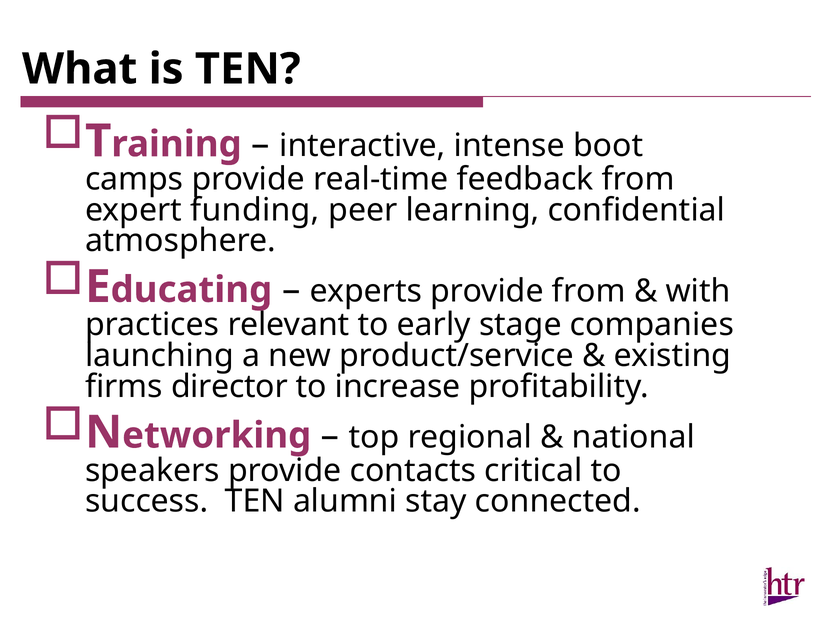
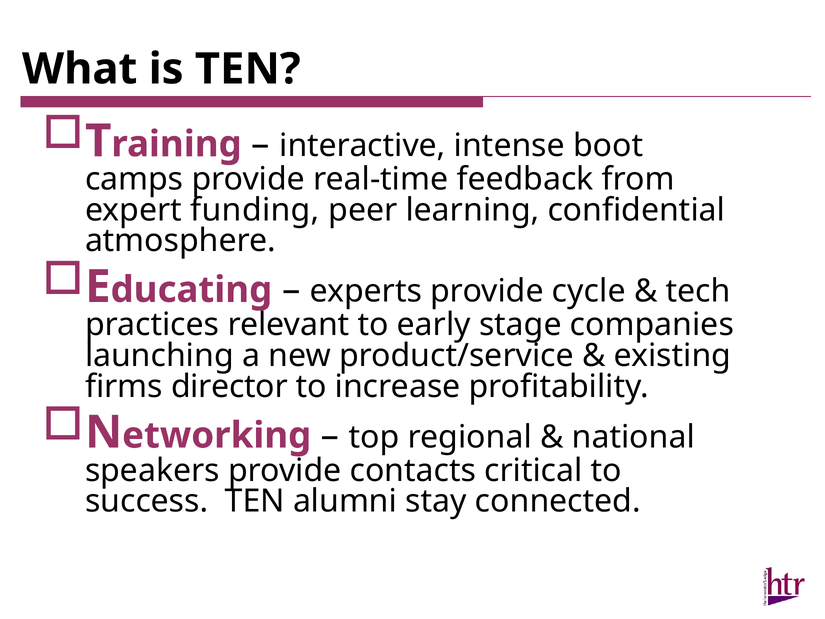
provide from: from -> cycle
with: with -> tech
